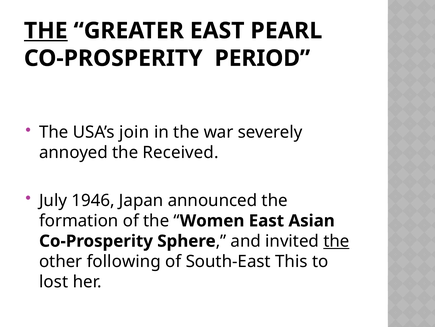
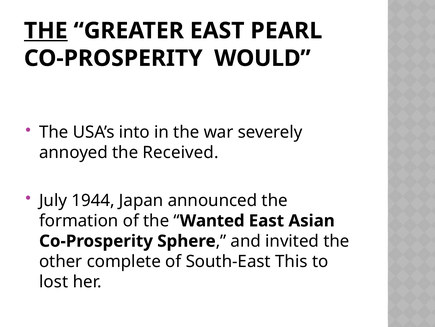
PERIOD: PERIOD -> WOULD
join: join -> into
1946: 1946 -> 1944
Women: Women -> Wanted
the at (336, 241) underline: present -> none
following: following -> complete
